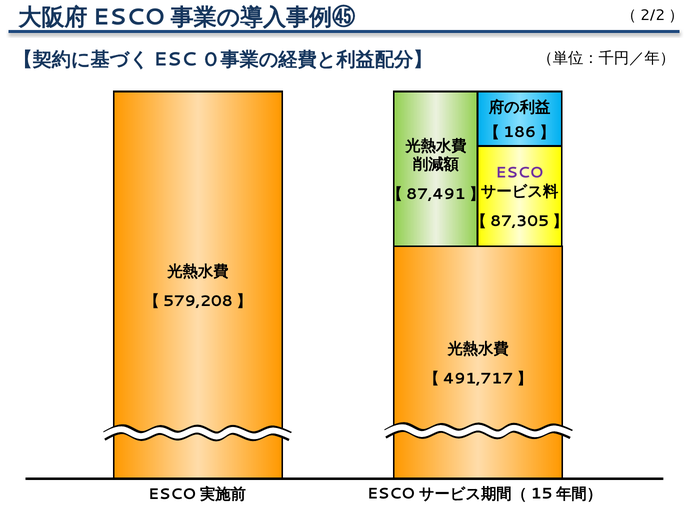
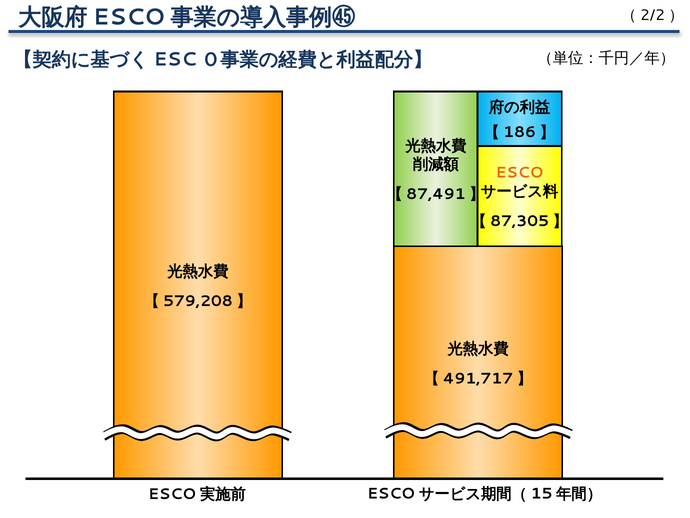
ESCO colour: purple -> orange
